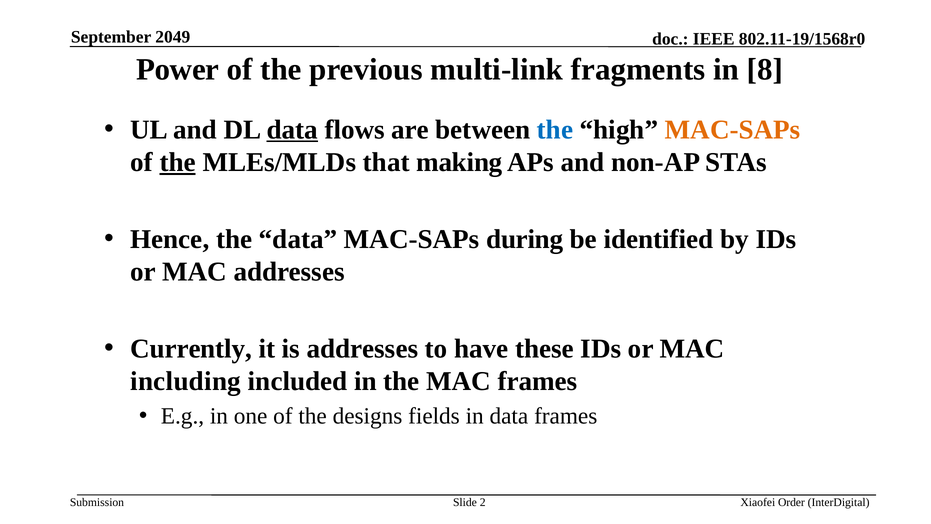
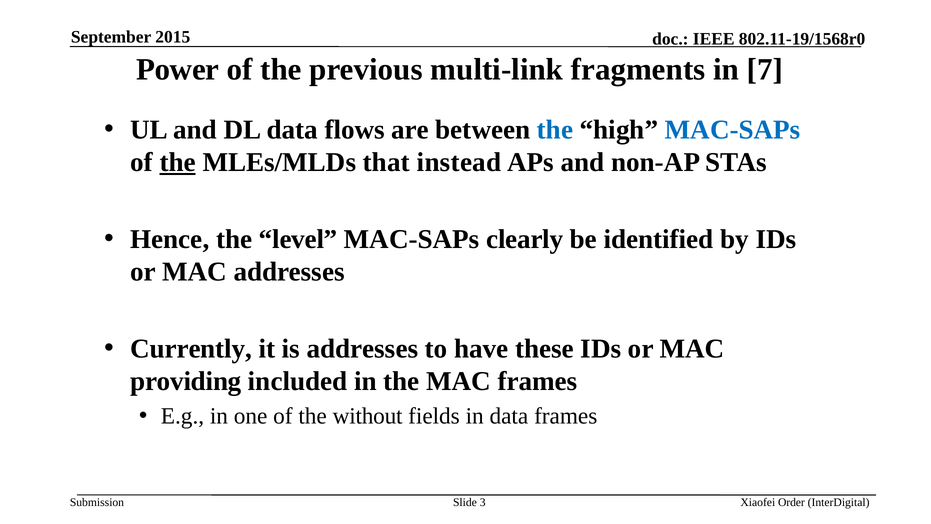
2049: 2049 -> 2015
8: 8 -> 7
data at (292, 130) underline: present -> none
MAC-SAPs at (733, 130) colour: orange -> blue
making: making -> instead
the data: data -> level
during: during -> clearly
including: including -> providing
designs: designs -> without
2: 2 -> 3
